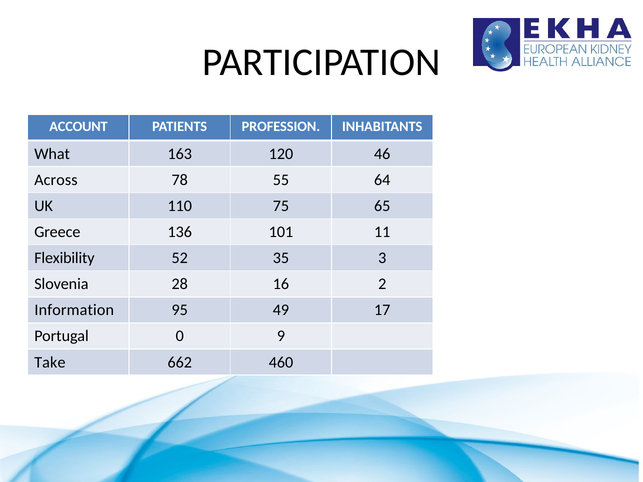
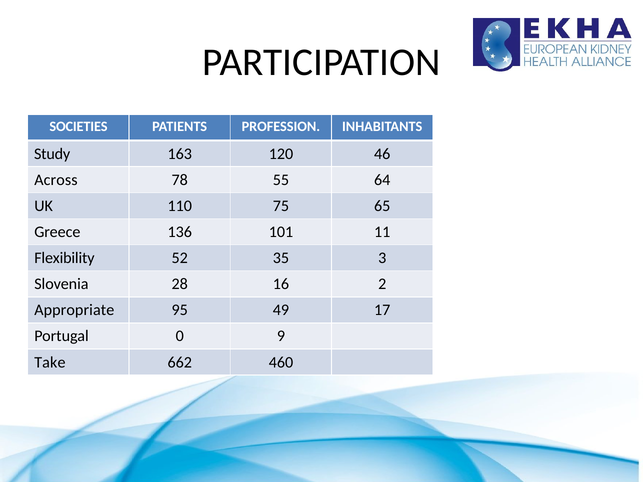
ACCOUNT: ACCOUNT -> SOCIETIES
What: What -> Study
Information: Information -> Appropriate
